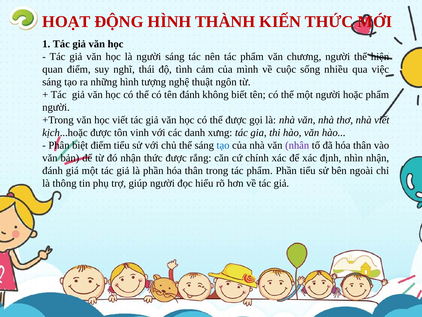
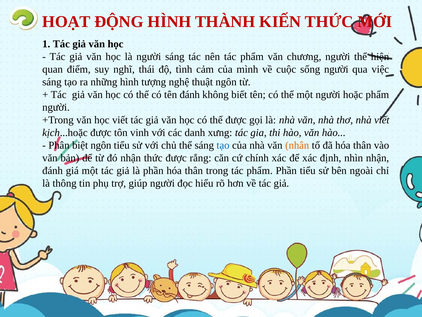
sống nhiều: nhiều -> người
biệt điểm: điểm -> ngôn
nhân colour: purple -> orange
